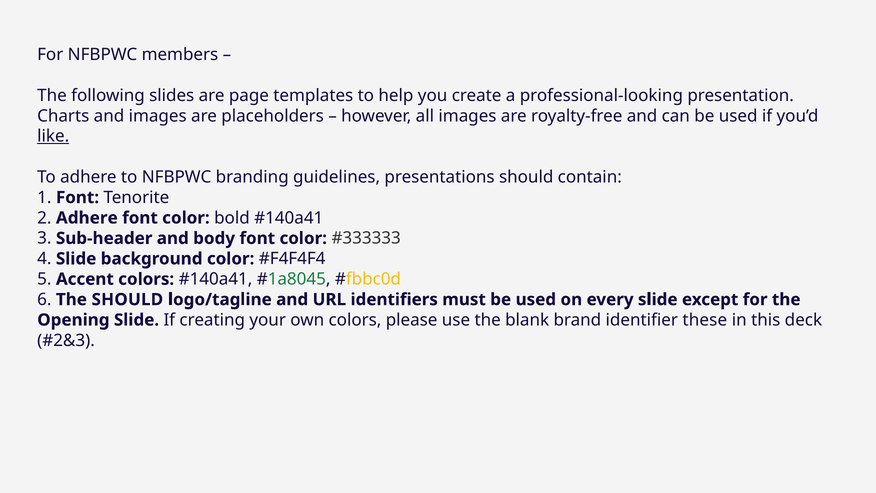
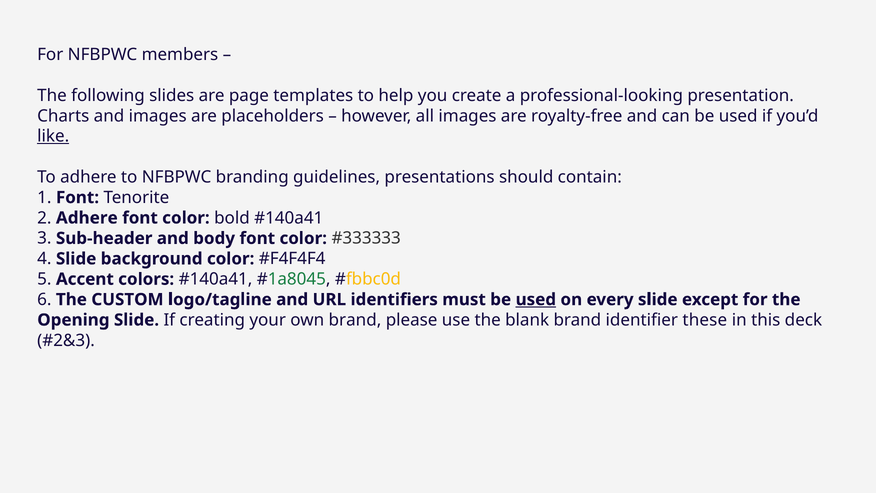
The SHOULD: SHOULD -> CUSTOM
used at (536, 299) underline: none -> present
own colors: colors -> brand
